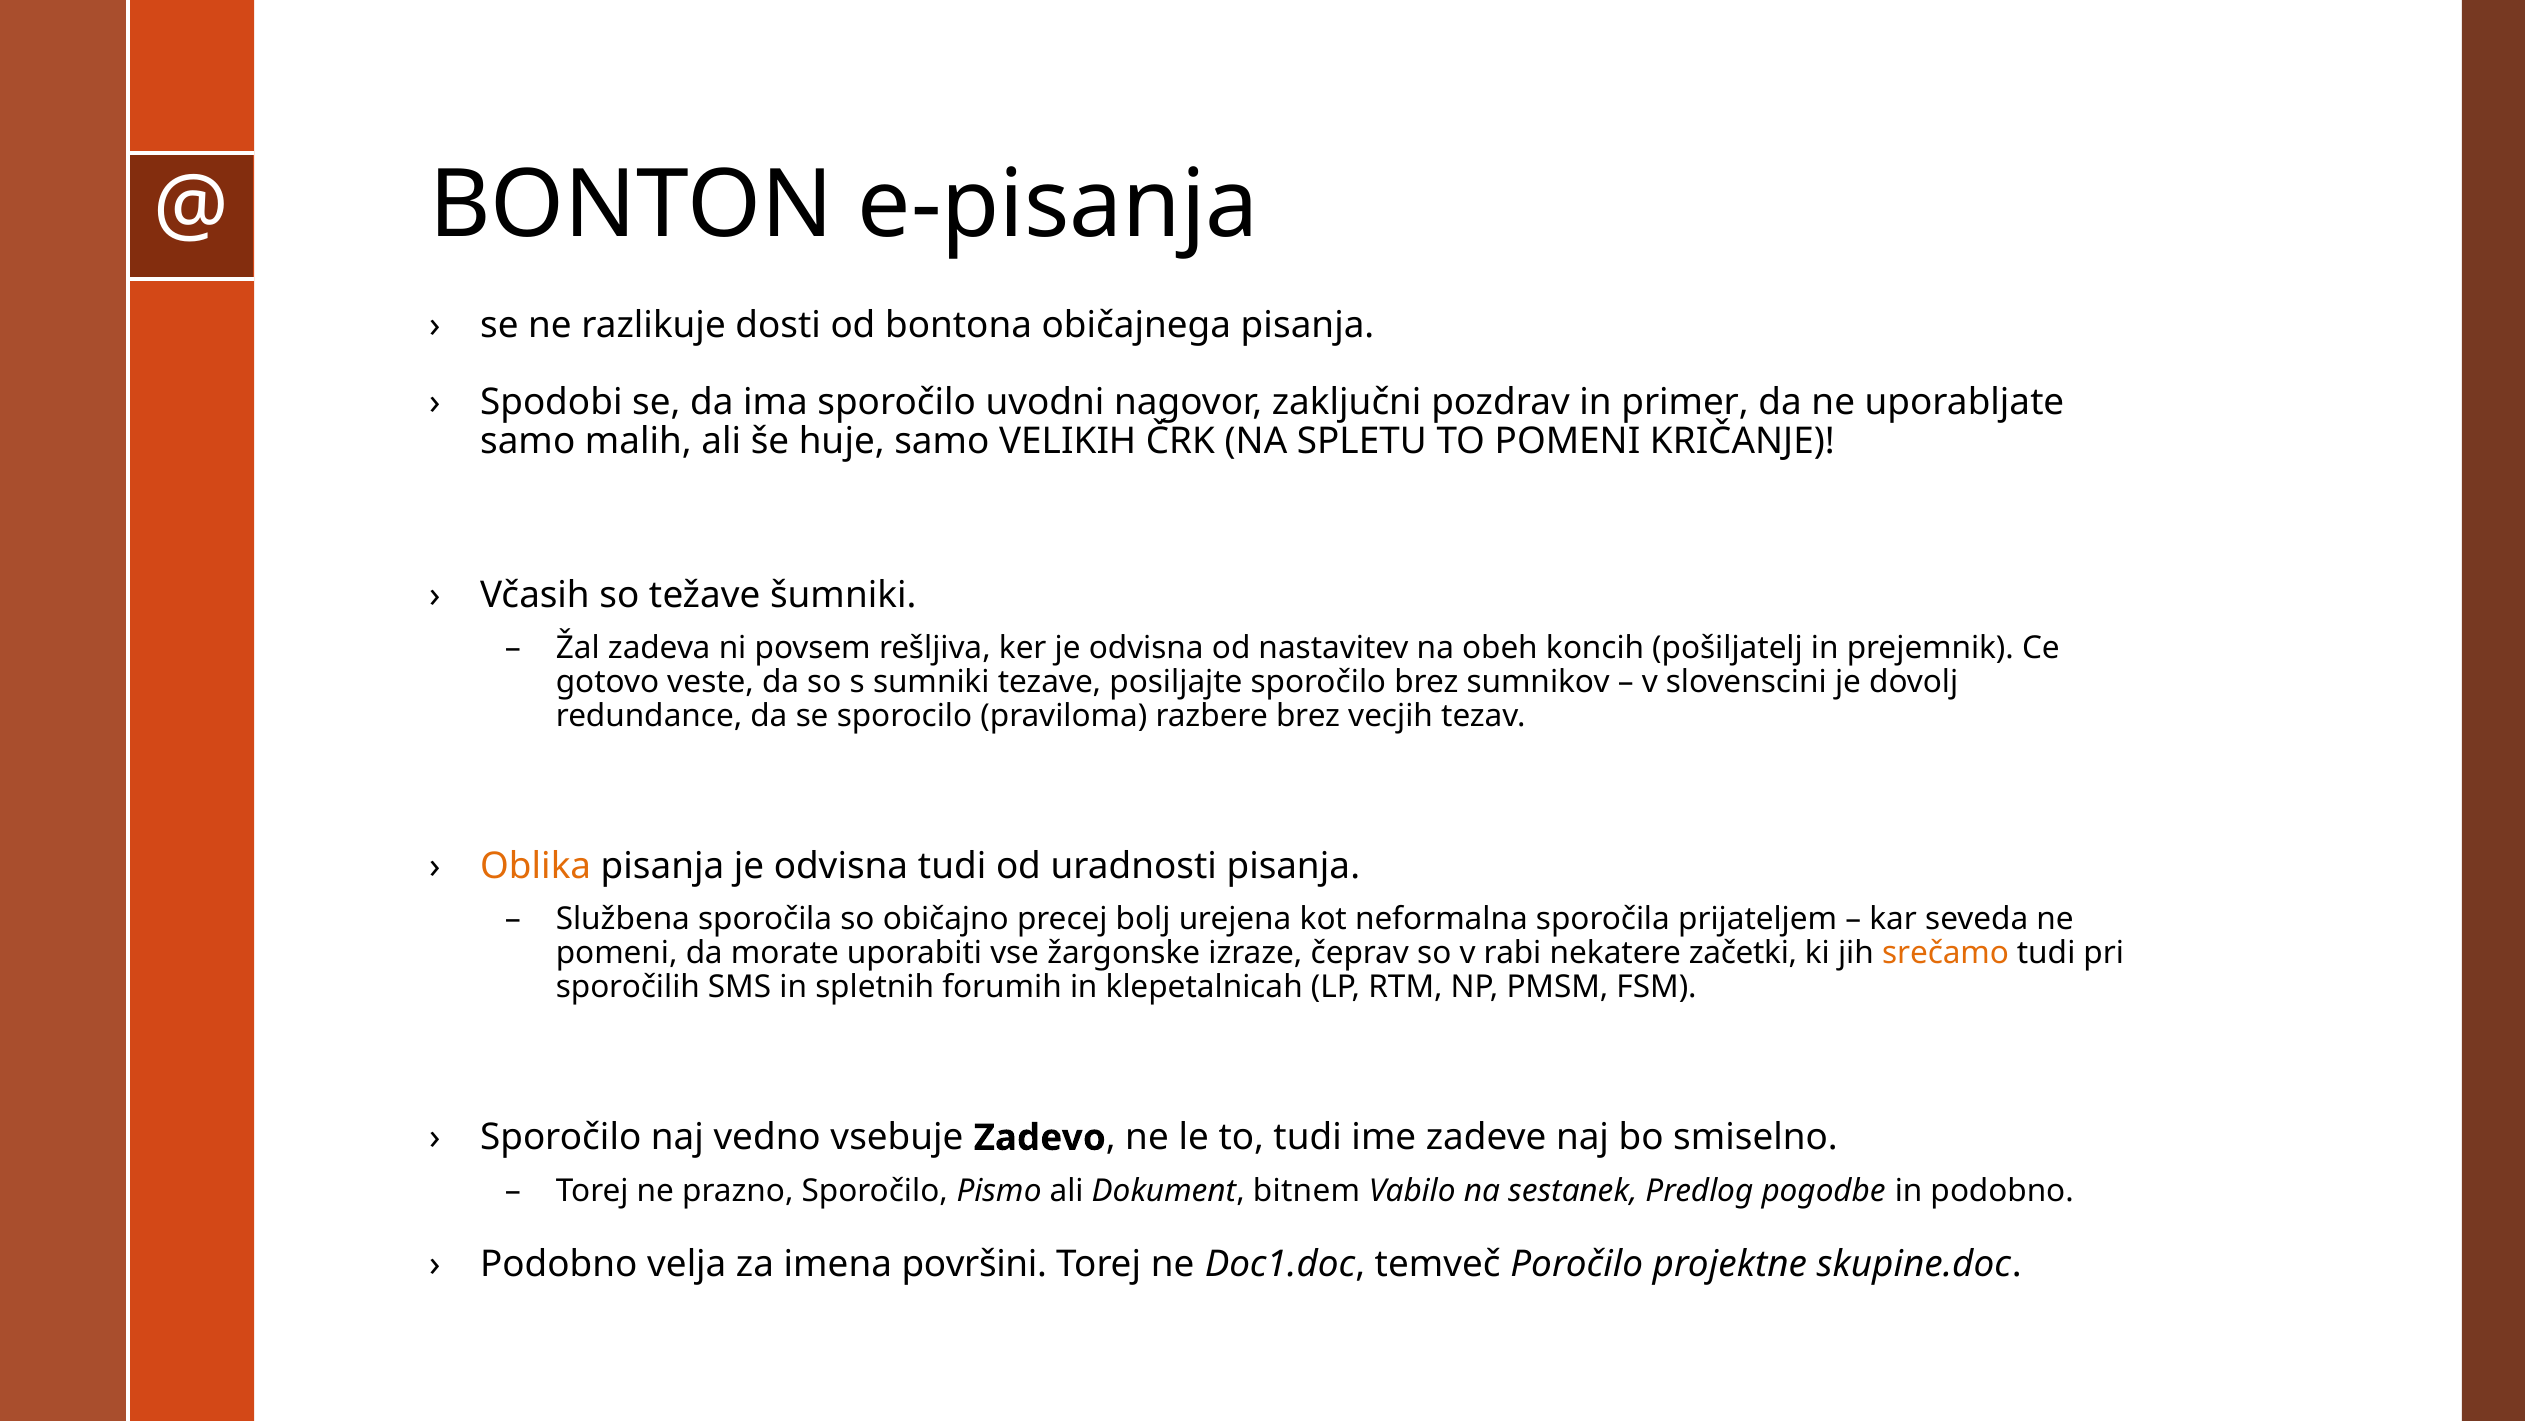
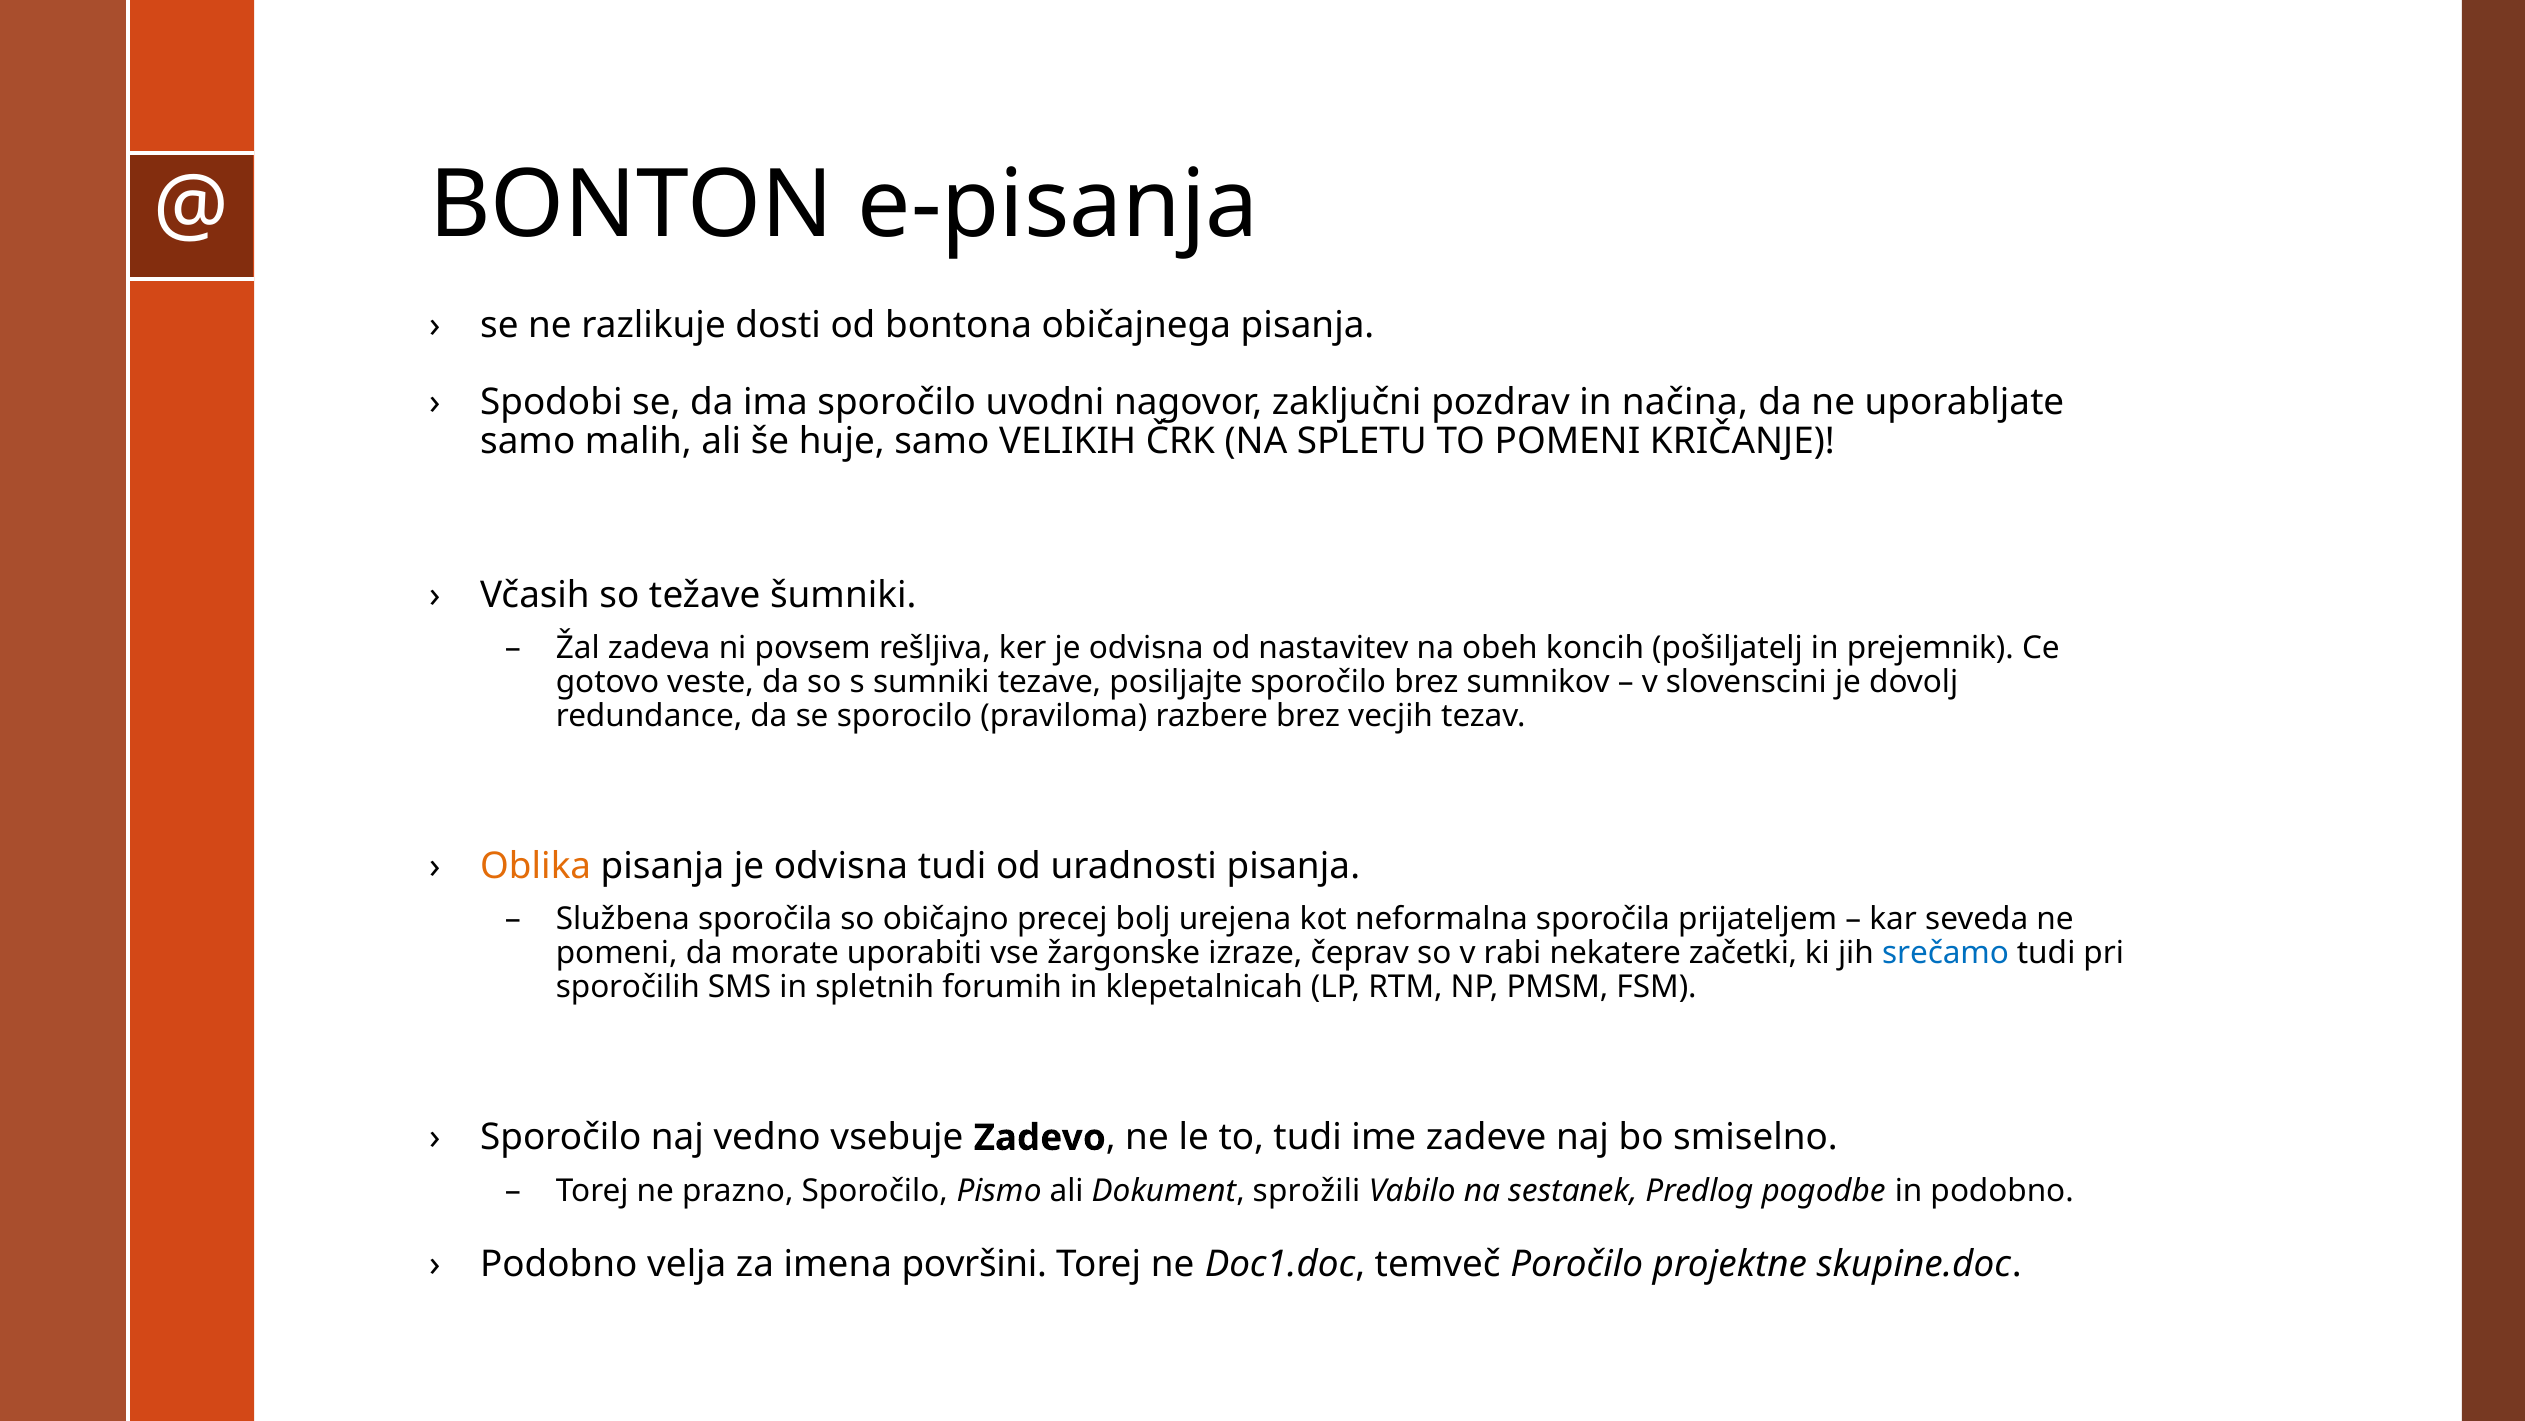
primer: primer -> načina
srečamo colour: orange -> blue
bitnem: bitnem -> sprožili
